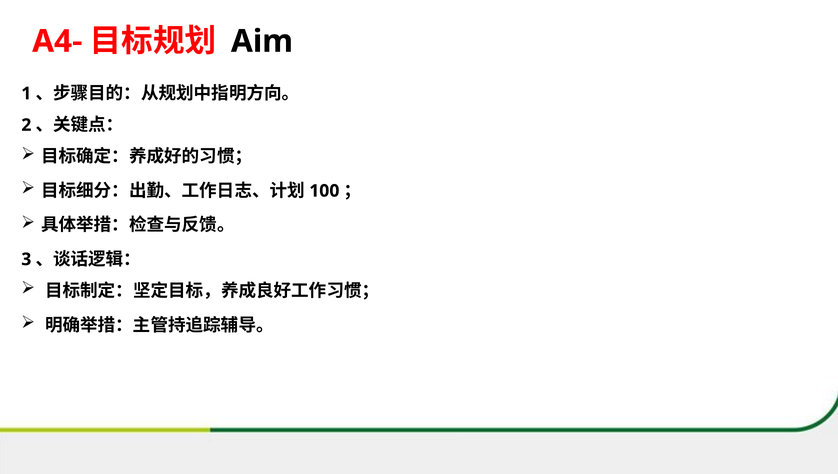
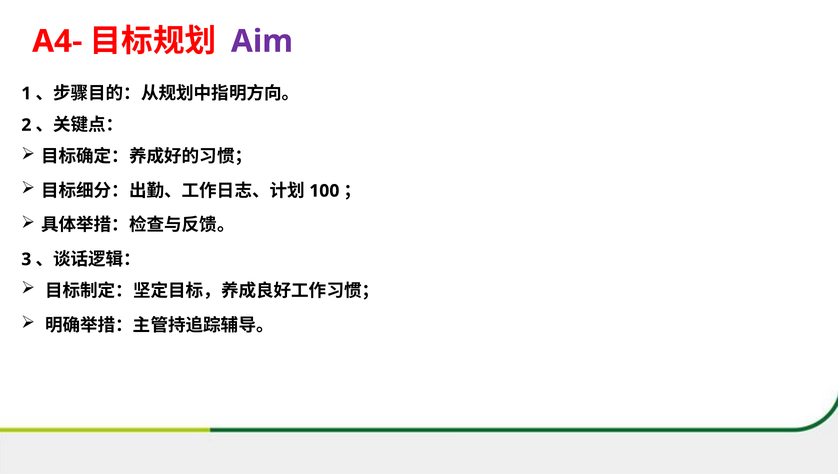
Aim colour: black -> purple
